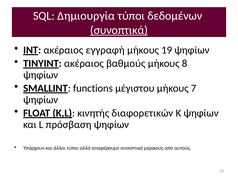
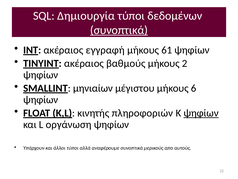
19: 19 -> 61
8: 8 -> 2
functions: functions -> μηνιαίων
7: 7 -> 6
διαφορετικών: διαφορετικών -> πληροφοριών
ψηφίων at (201, 113) underline: none -> present
πρόσβαση: πρόσβαση -> οργάνωση
